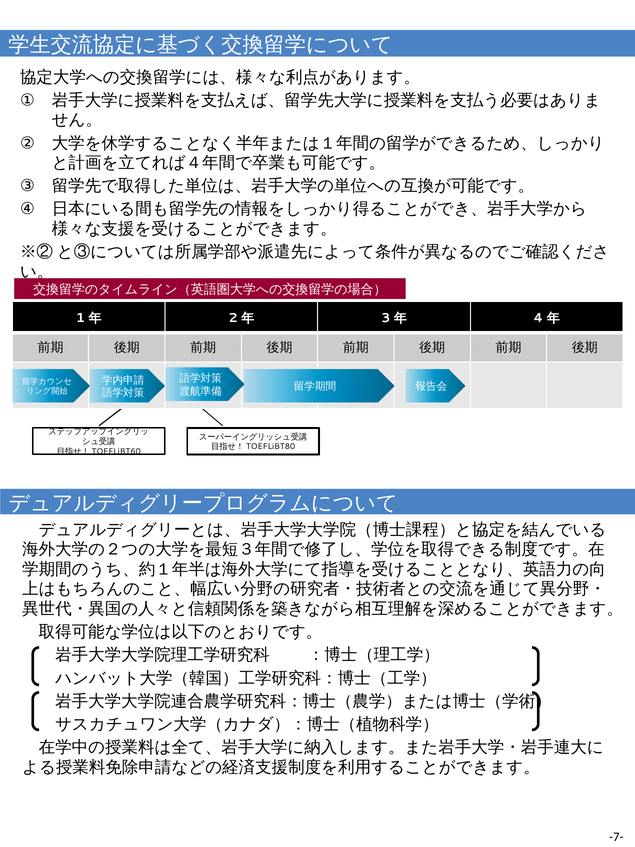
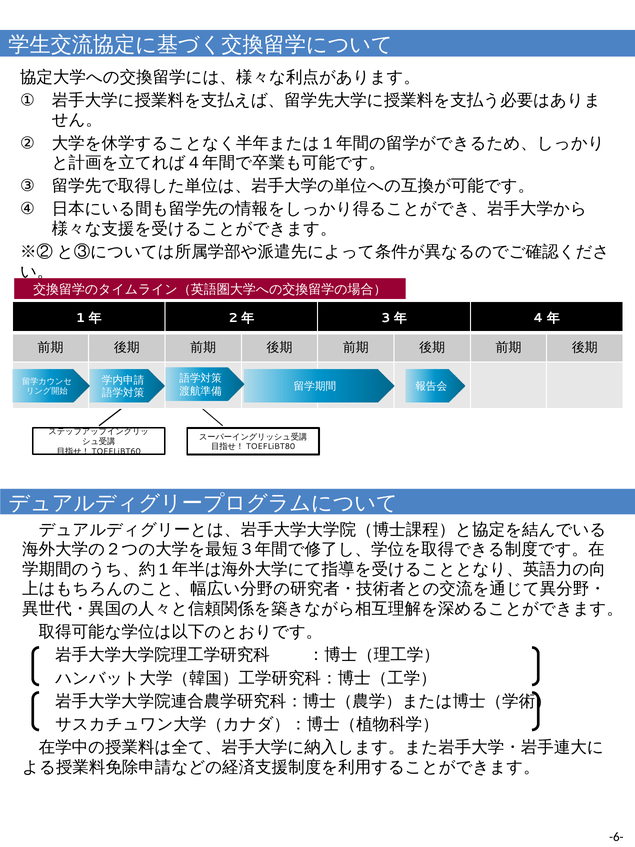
-7-: -7- -> -6-
